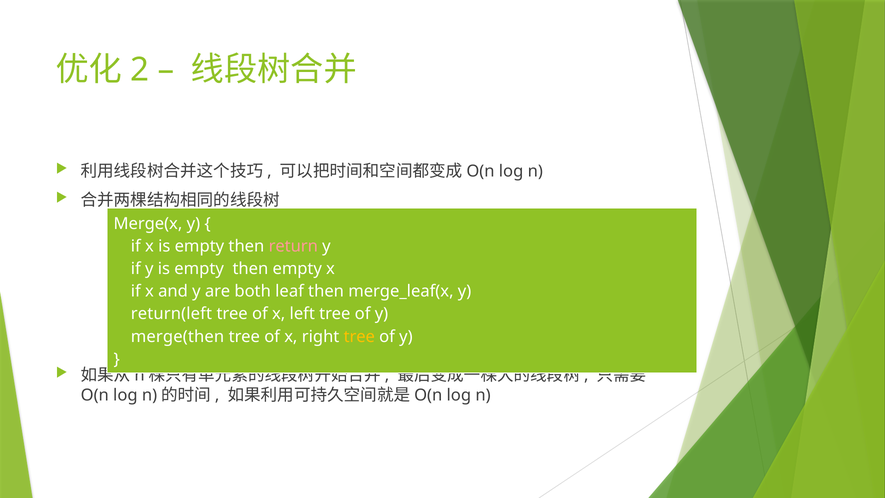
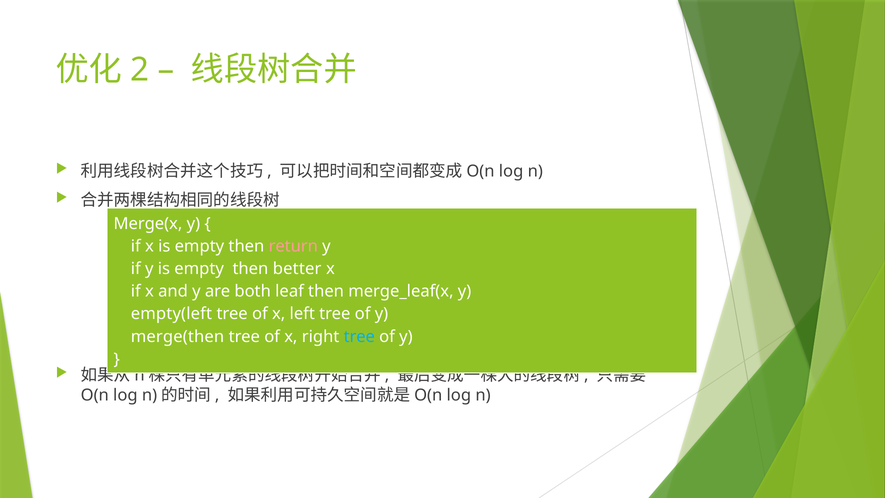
then empty: empty -> better
return(left: return(left -> empty(left
tree at (359, 336) colour: yellow -> light blue
